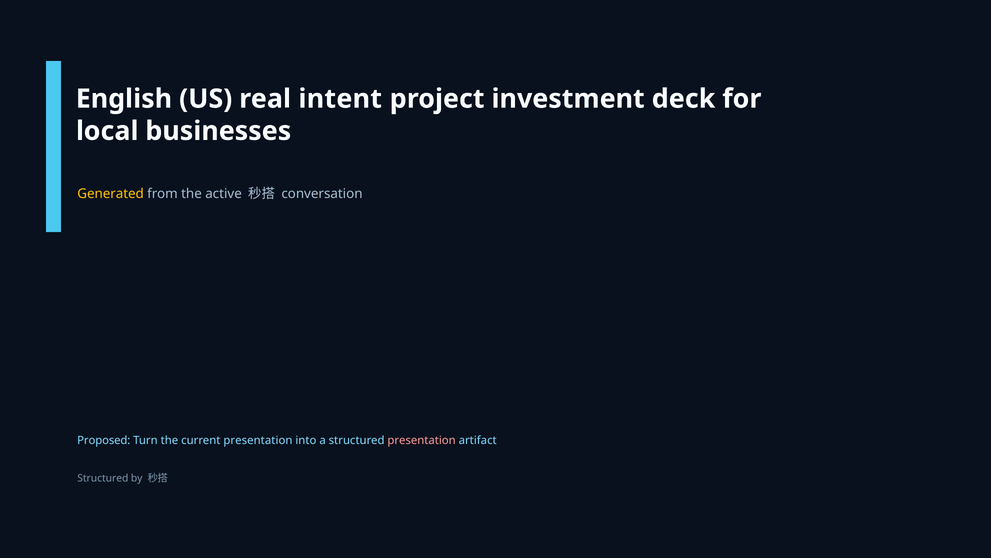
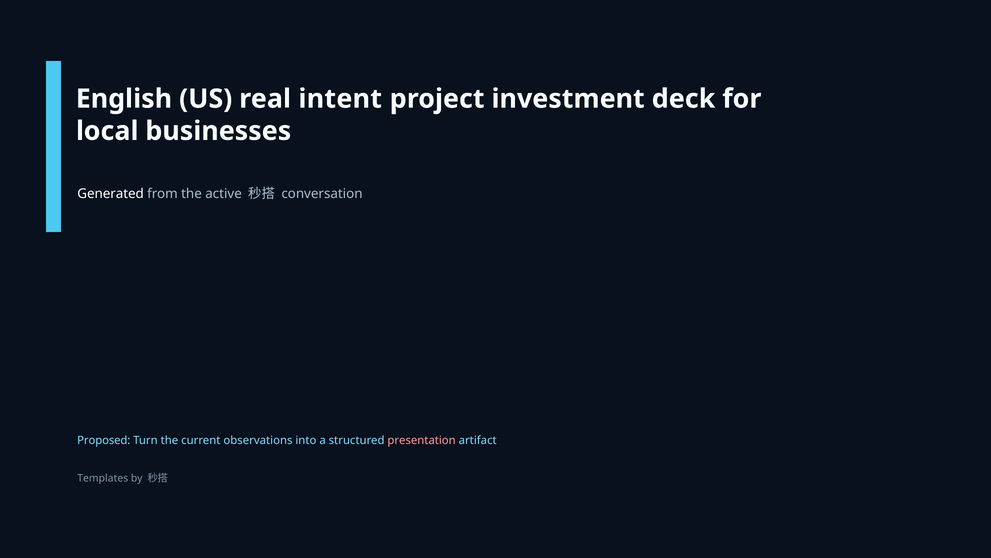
Generated colour: yellow -> white
current presentation: presentation -> observations
Structured at (103, 478): Structured -> Templates
